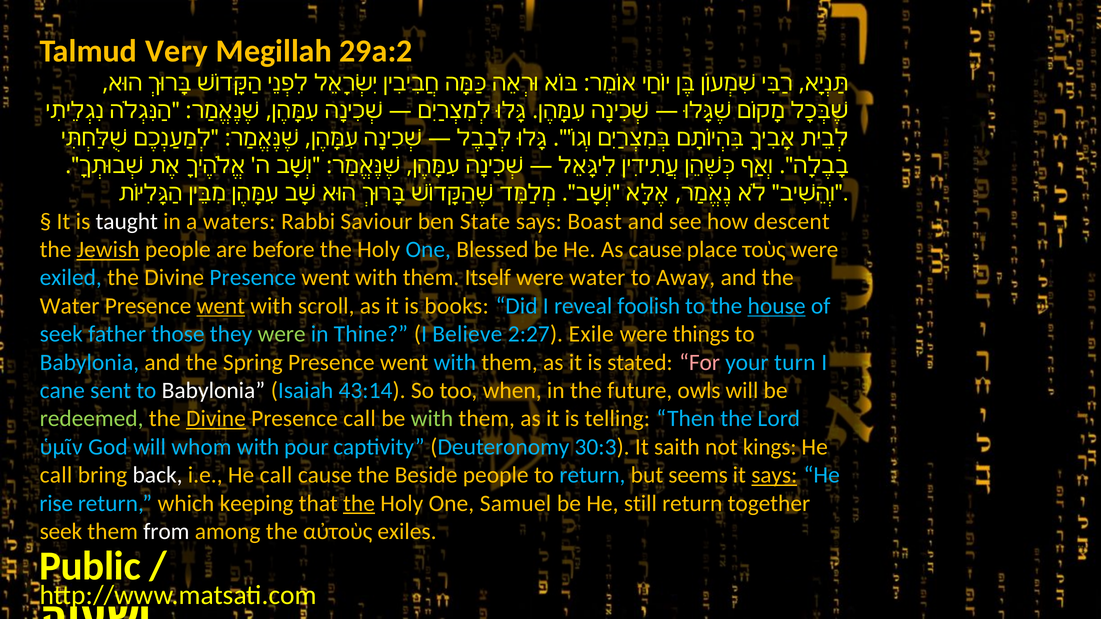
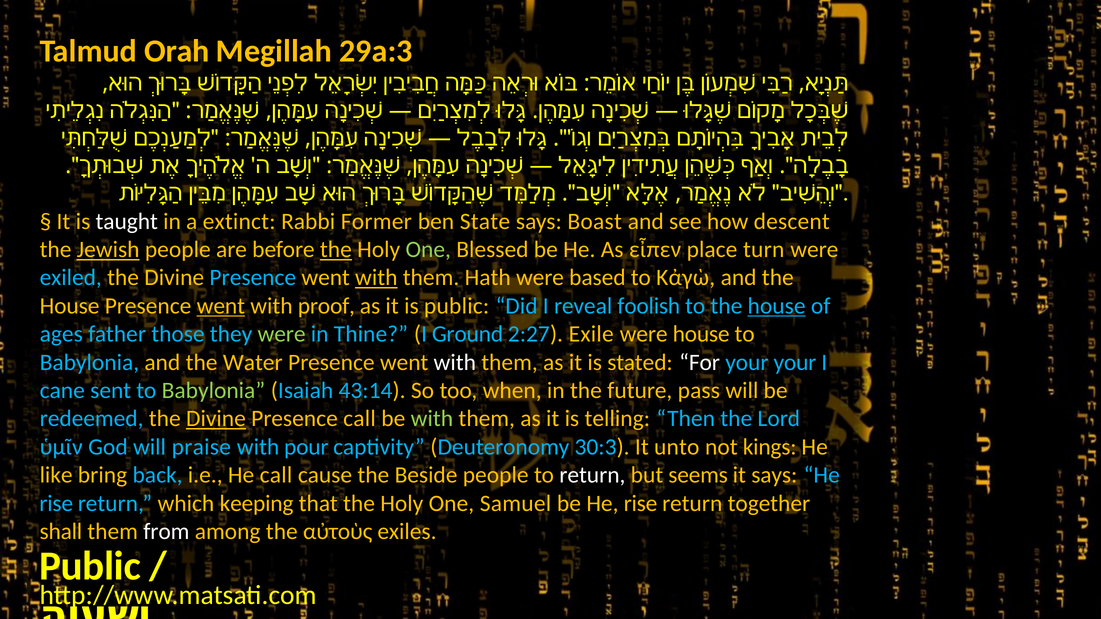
Very: Very -> Orah
29a:2: 29a:2 -> 29a:3
waters: waters -> extinct
Saviour: Saviour -> Former
the at (336, 250) underline: none -> present
One at (428, 250) colour: light blue -> light green
As cause: cause -> εἶπεν
τοὺς: τοὺς -> turn
with at (376, 278) underline: none -> present
Itself: Itself -> Hath
were water: water -> based
Away: Away -> Κἀγὼ
Water at (70, 306): Water -> House
scroll: scroll -> proof
is books: books -> public
seek at (61, 334): seek -> ages
Believe: Believe -> Ground
were things: things -> house
Spring: Spring -> Water
with at (455, 362) colour: light blue -> white
For colour: pink -> white
your turn: turn -> your
Babylonia at (213, 391) colour: white -> light green
owls: owls -> pass
redeemed colour: light green -> light blue
whom: whom -> praise
saith: saith -> unto
call at (56, 475): call -> like
back colour: white -> light blue
return at (592, 475) colour: light blue -> white
says at (774, 475) underline: present -> none
the at (359, 504) underline: present -> none
be He still: still -> rise
seek at (61, 532): seek -> shall
